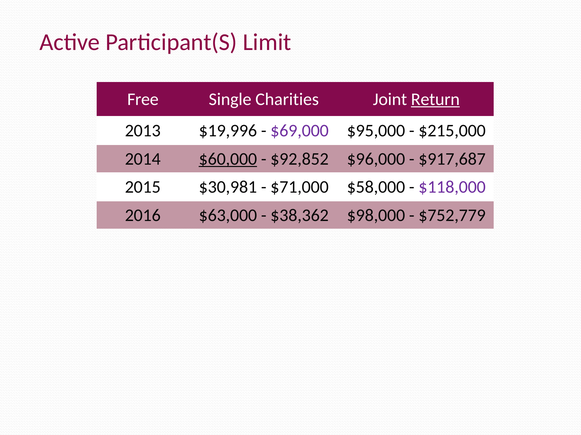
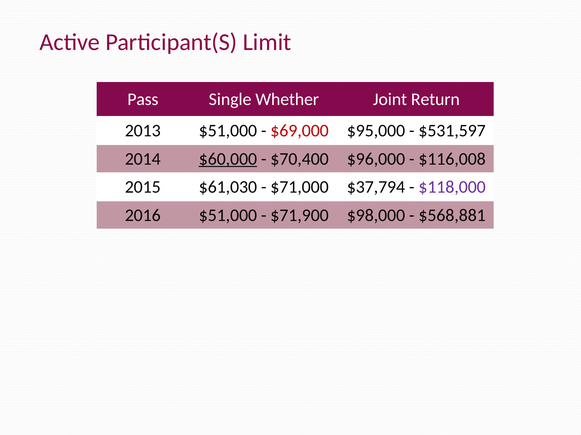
Free: Free -> Pass
Charities: Charities -> Whether
Return underline: present -> none
2013 $19,996: $19,996 -> $51,000
$69,000 colour: purple -> red
$215,000: $215,000 -> $531,597
$92,852: $92,852 -> $70,400
$917,687: $917,687 -> $116,008
$30,981: $30,981 -> $61,030
$58,000: $58,000 -> $37,794
2016 $63,000: $63,000 -> $51,000
$38,362: $38,362 -> $71,900
$752,779: $752,779 -> $568,881
